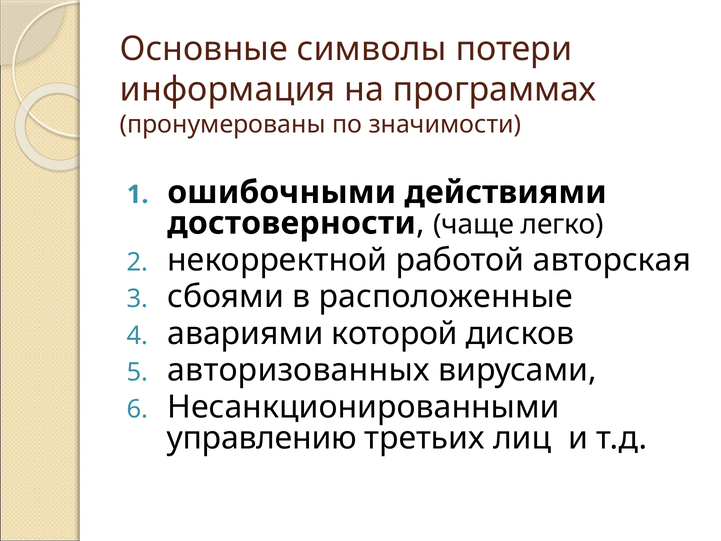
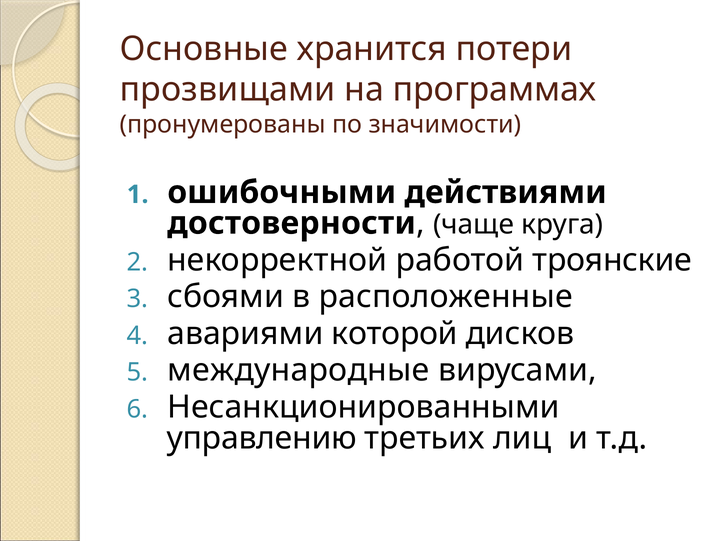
символы: символы -> хранится
информация: информация -> прозвищами
легко: легко -> круга
авторская: авторская -> троянские
авторизованных: авторизованных -> международные
